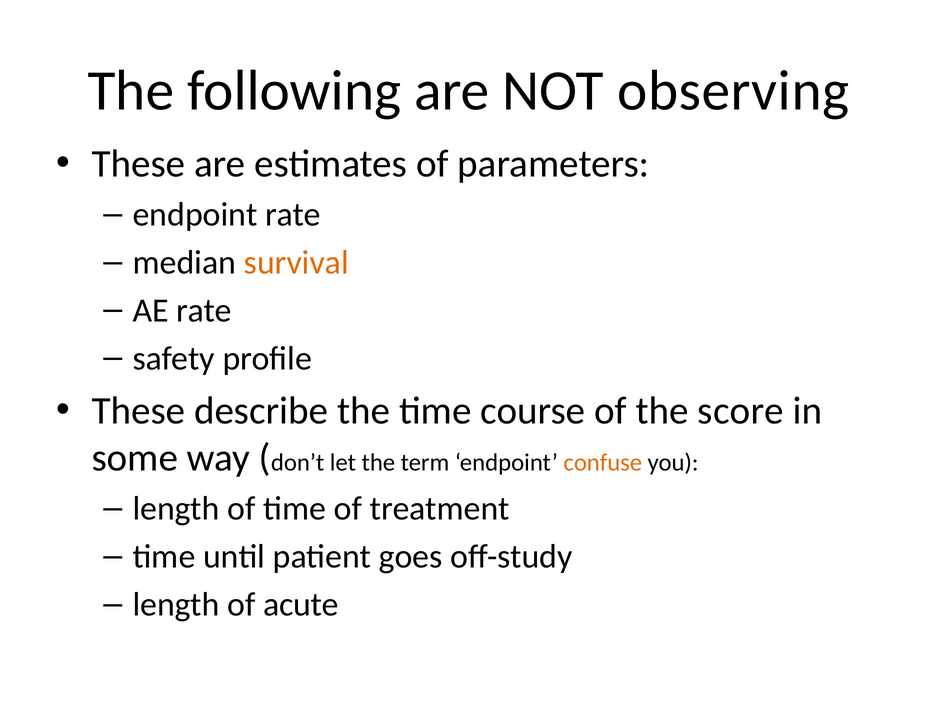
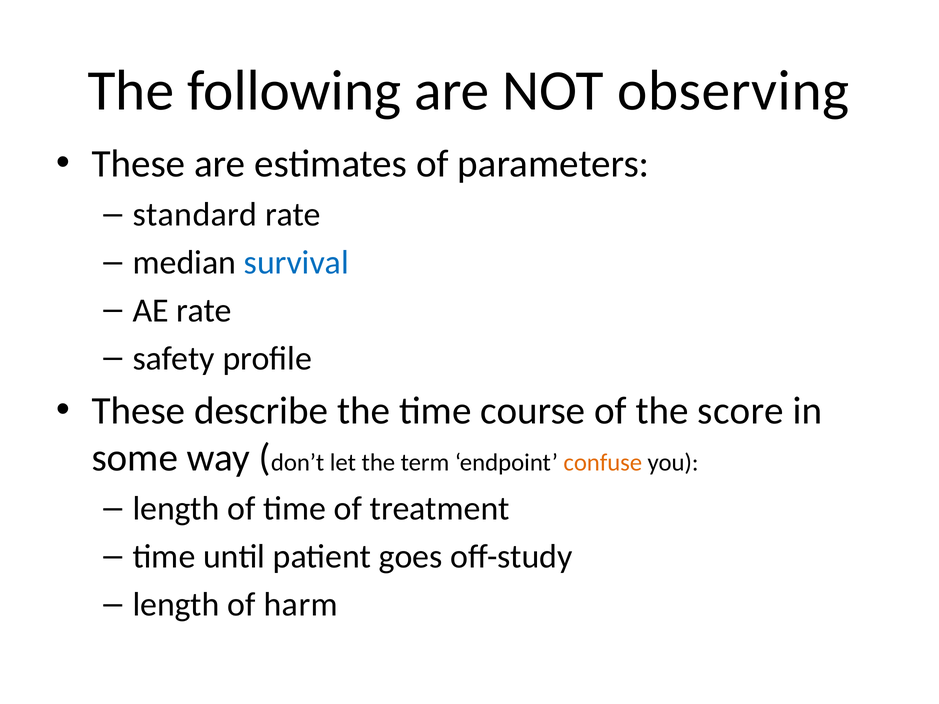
endpoint at (195, 215): endpoint -> standard
survival colour: orange -> blue
acute: acute -> harm
